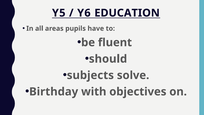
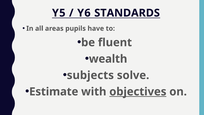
EDUCATION: EDUCATION -> STANDARDS
should: should -> wealth
Birthday: Birthday -> Estimate
objectives underline: none -> present
